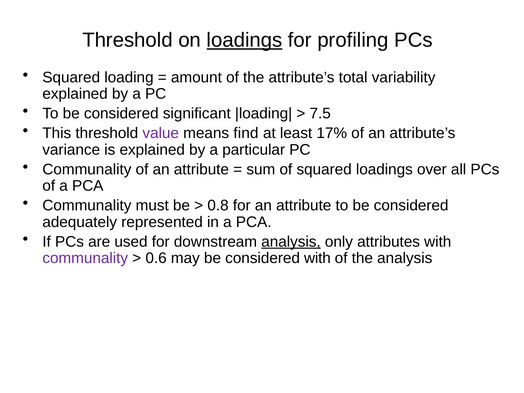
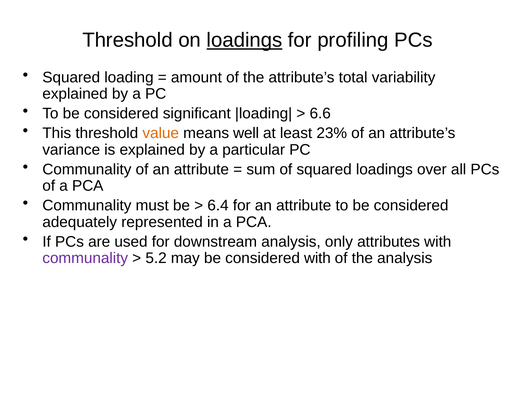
7.5: 7.5 -> 6.6
value colour: purple -> orange
find: find -> well
17%: 17% -> 23%
0.8: 0.8 -> 6.4
analysis at (291, 242) underline: present -> none
0.6: 0.6 -> 5.2
